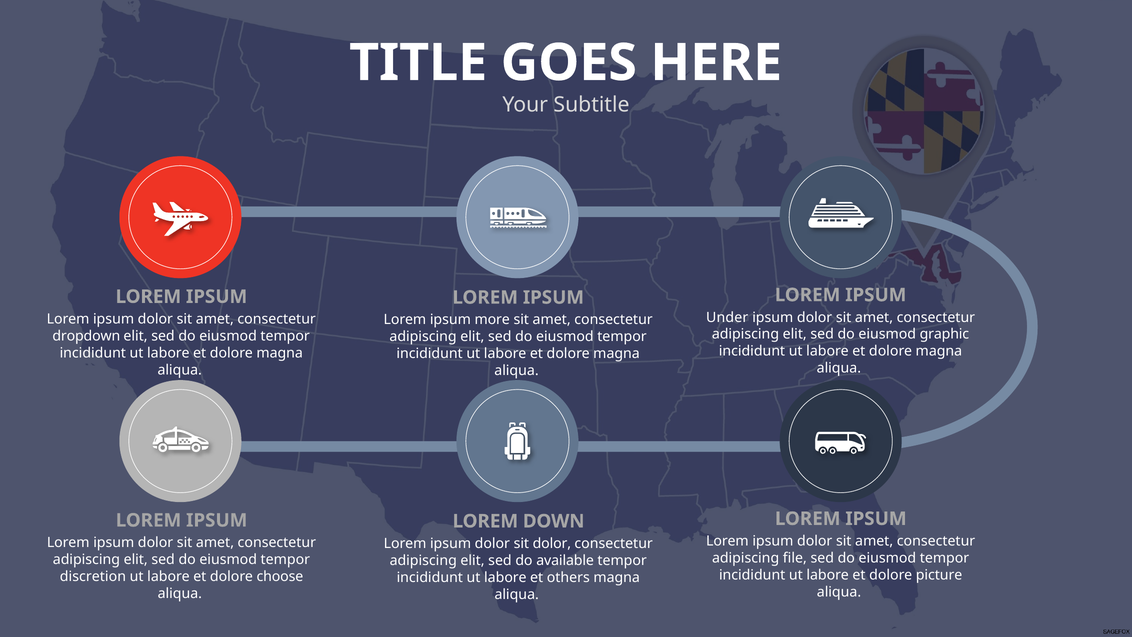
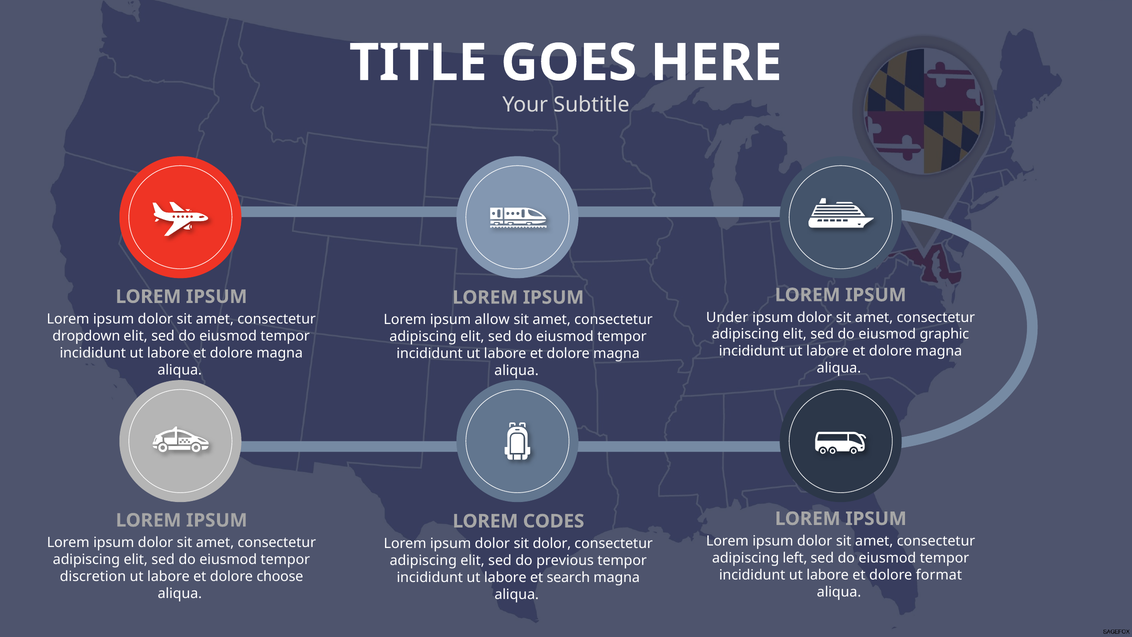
more: more -> allow
DOWN: DOWN -> CODES
file: file -> left
available: available -> previous
picture: picture -> format
others: others -> search
